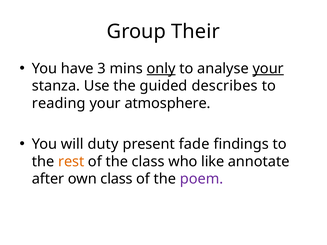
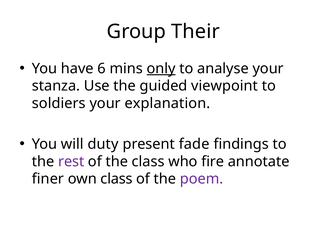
3: 3 -> 6
your at (268, 69) underline: present -> none
describes: describes -> viewpoint
reading: reading -> soldiers
atmosphere: atmosphere -> explanation
rest colour: orange -> purple
like: like -> fire
after: after -> finer
